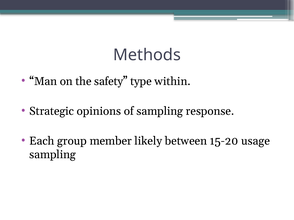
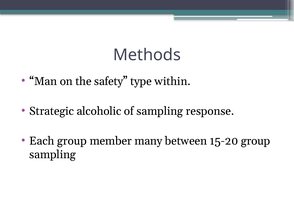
opinions: opinions -> alcoholic
likely: likely -> many
15-20 usage: usage -> group
